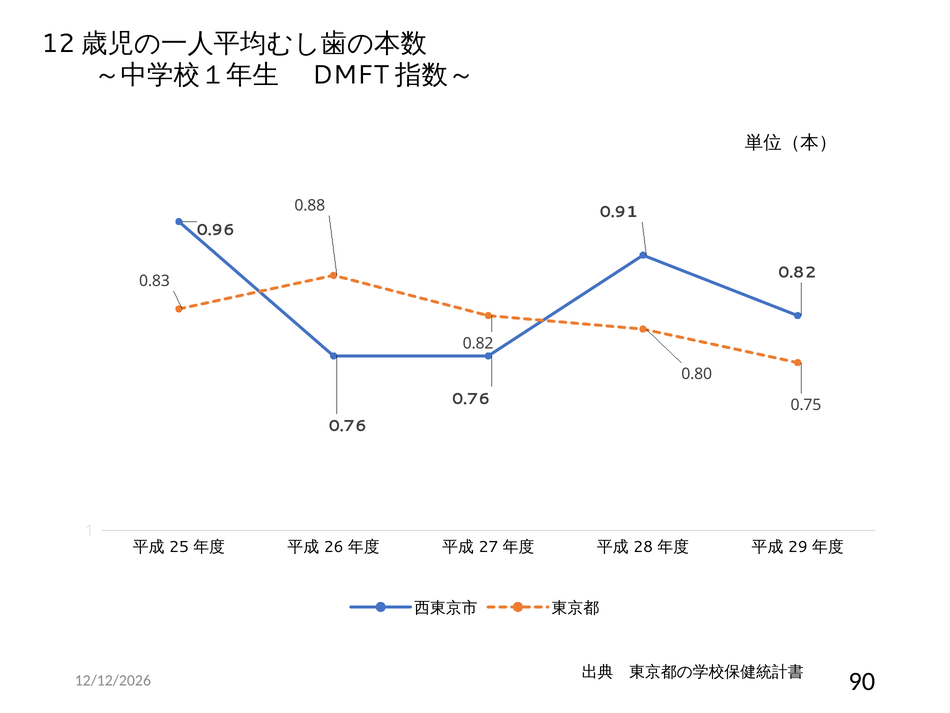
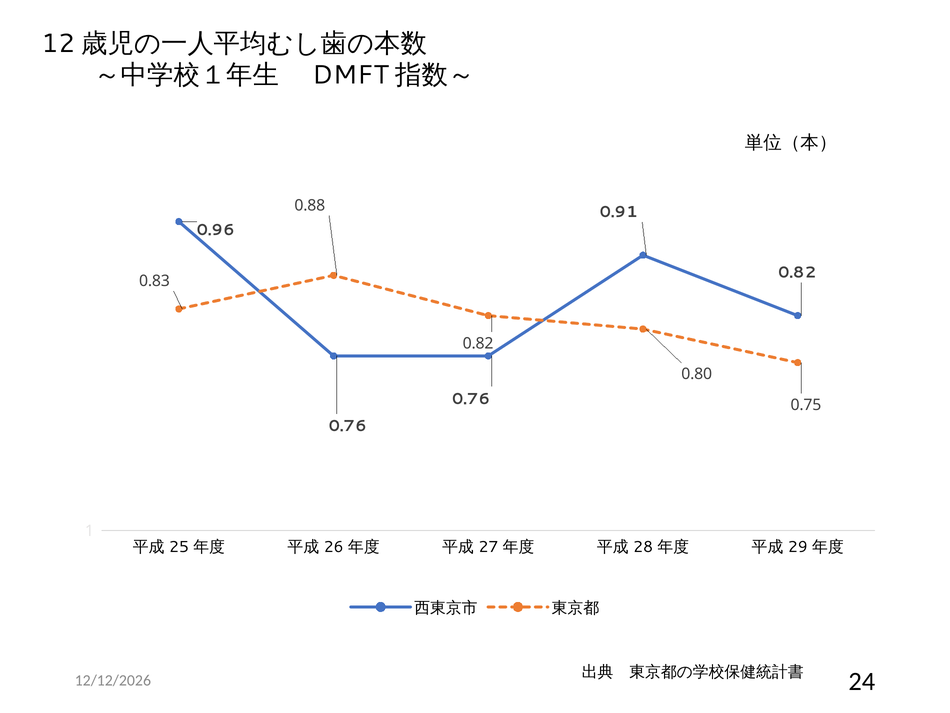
90: 90 -> 24
